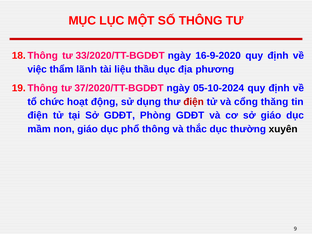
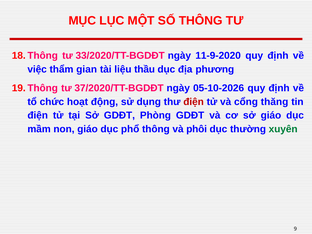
16-9-2020: 16-9-2020 -> 11-9-2020
lãnh: lãnh -> gian
05-10-2024: 05-10-2024 -> 05-10-2026
thắc: thắc -> phôi
xuyên colour: black -> green
